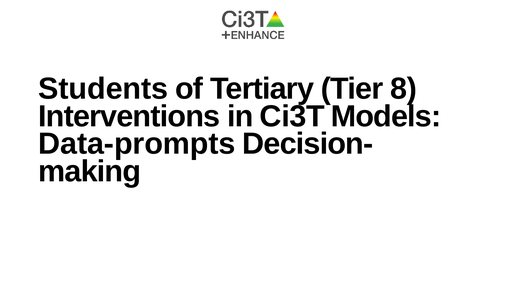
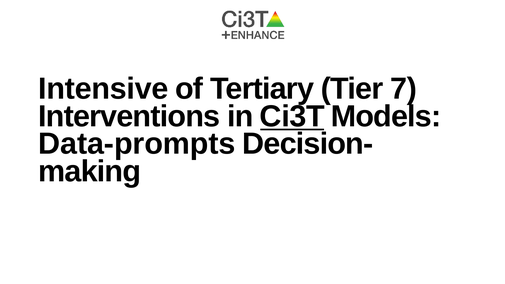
Students: Students -> Intensive
8: 8 -> 7
Ci3T underline: none -> present
